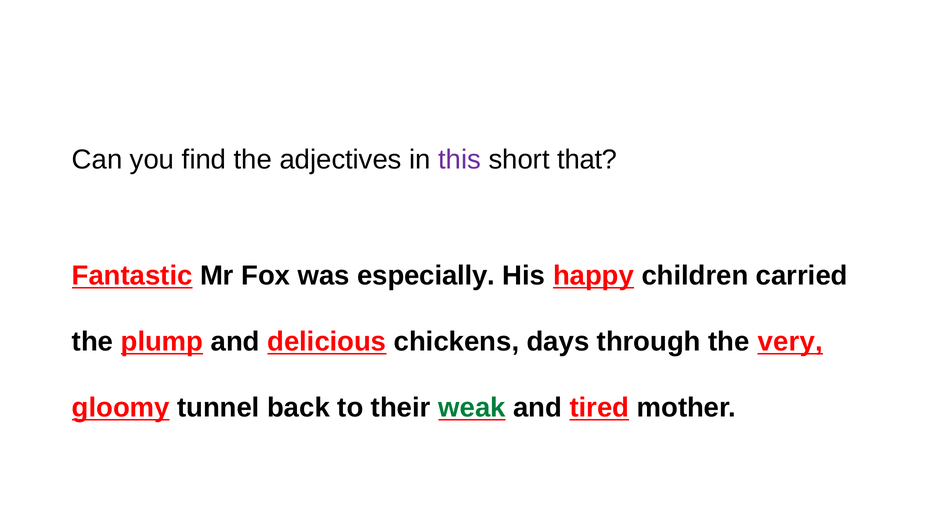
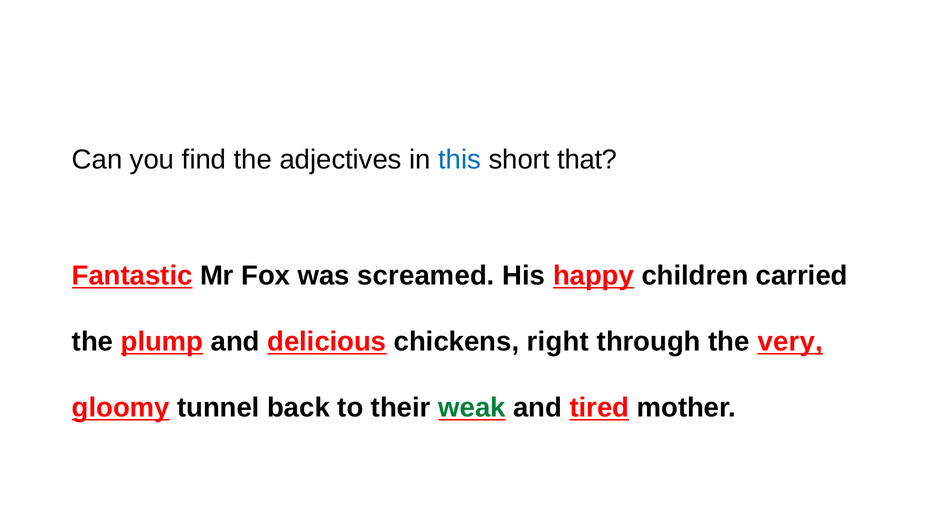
this colour: purple -> blue
especially: especially -> screamed
days: days -> right
